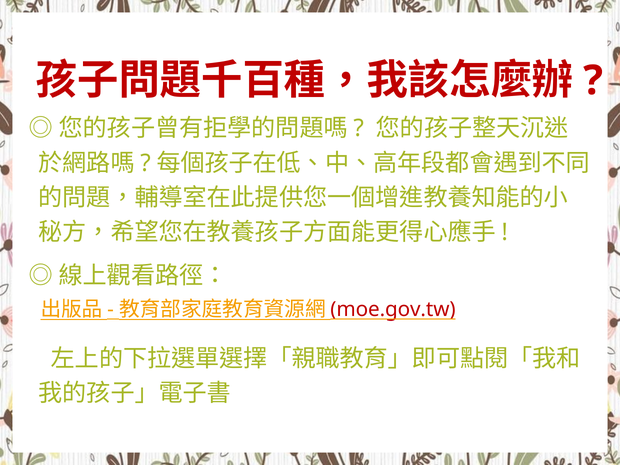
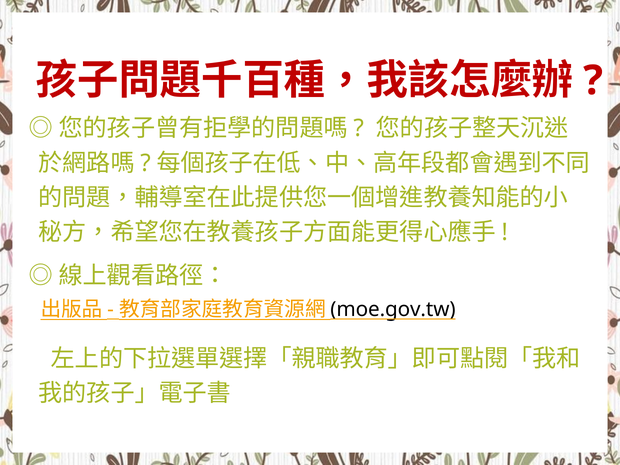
moe.gov.tw colour: red -> black
